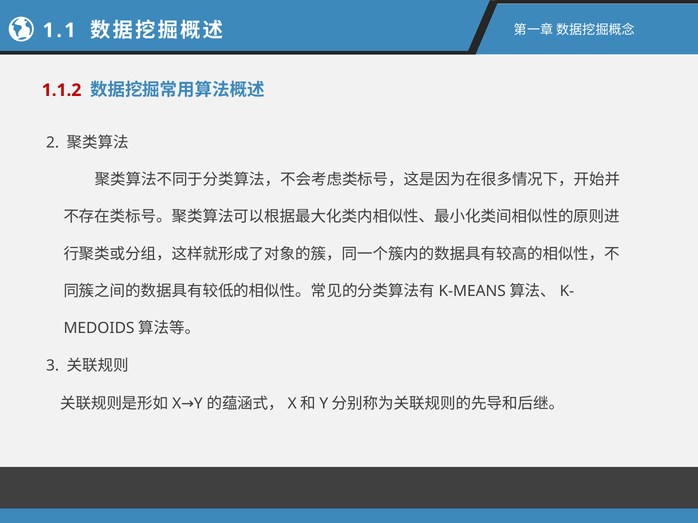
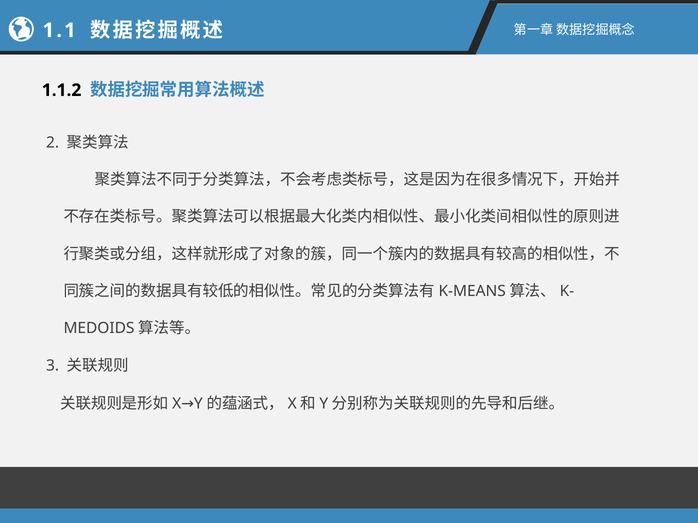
1.1.2 colour: red -> black
